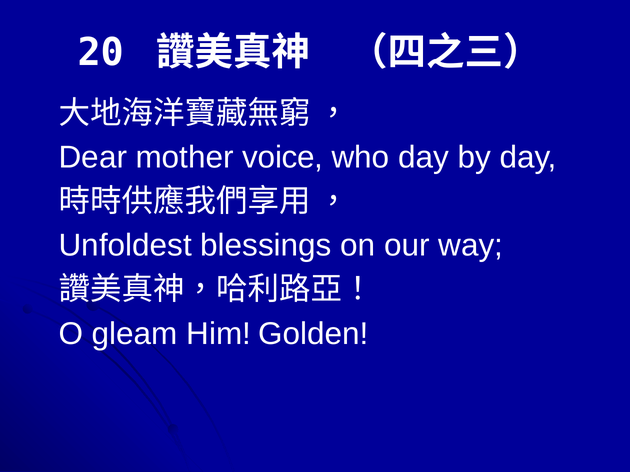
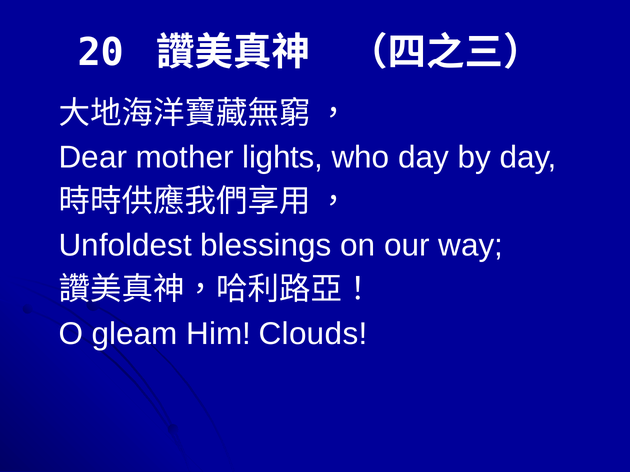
voice: voice -> lights
Golden: Golden -> Clouds
